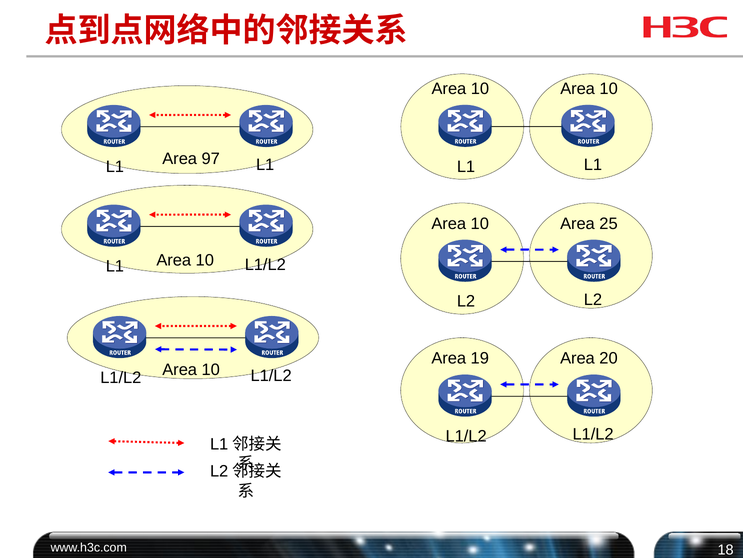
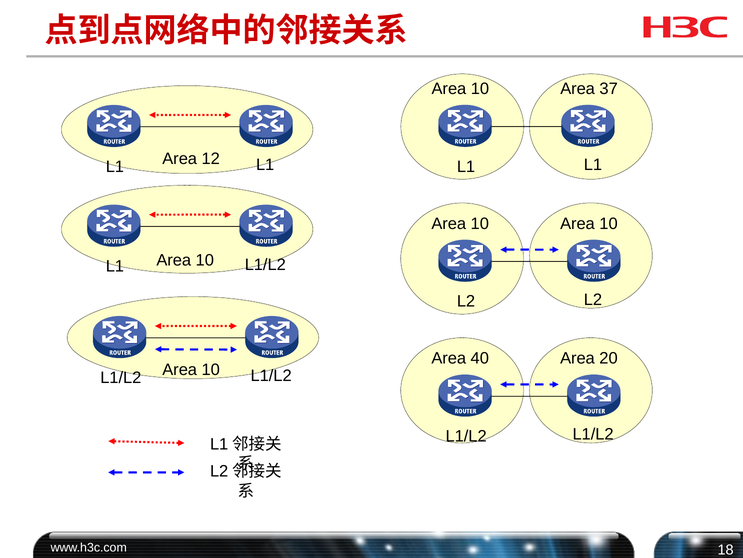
10 Area 10: 10 -> 37
97: 97 -> 12
10 Area 25: 25 -> 10
19: 19 -> 40
